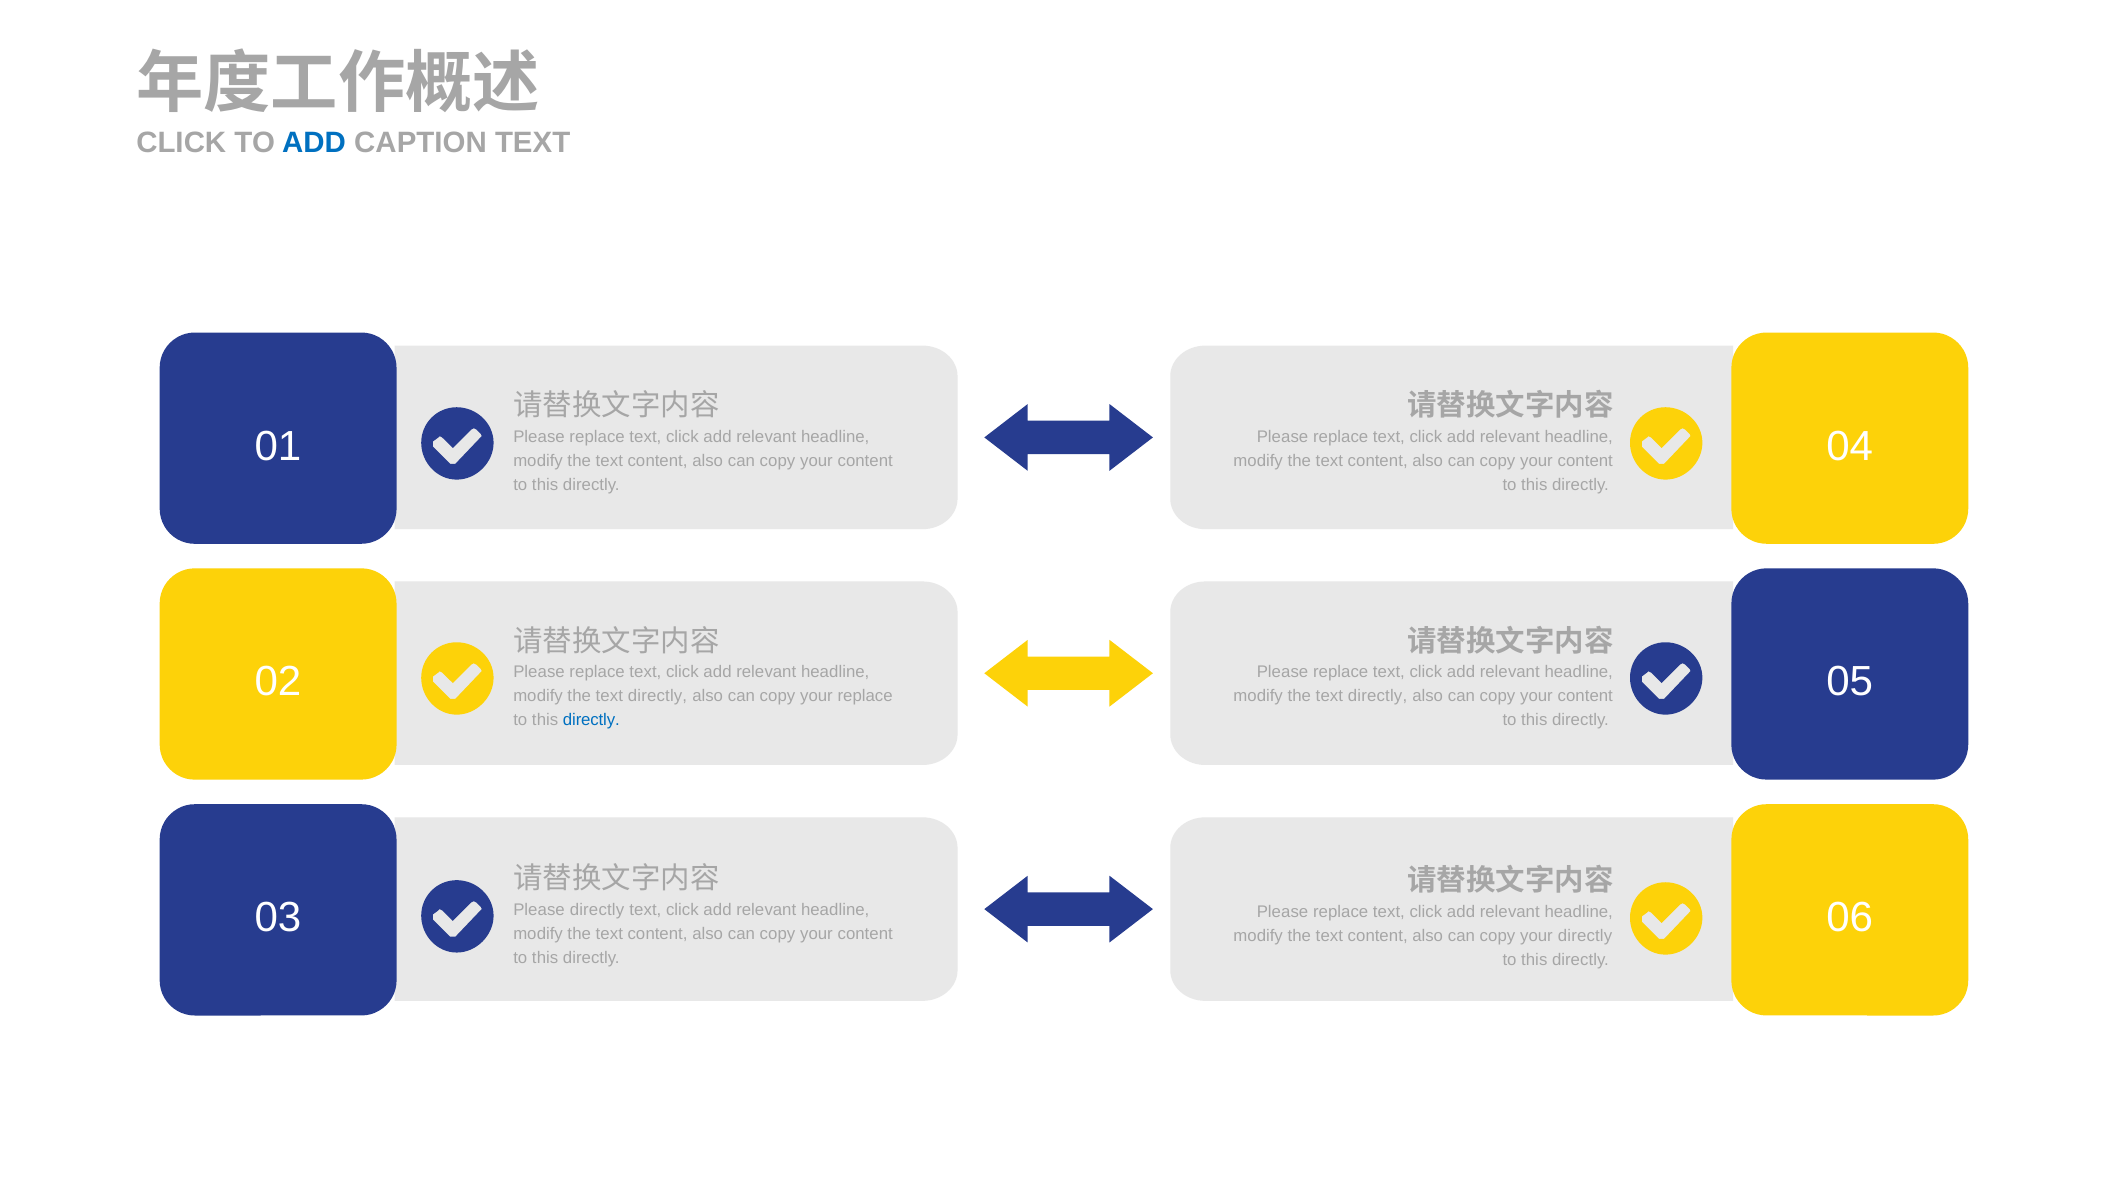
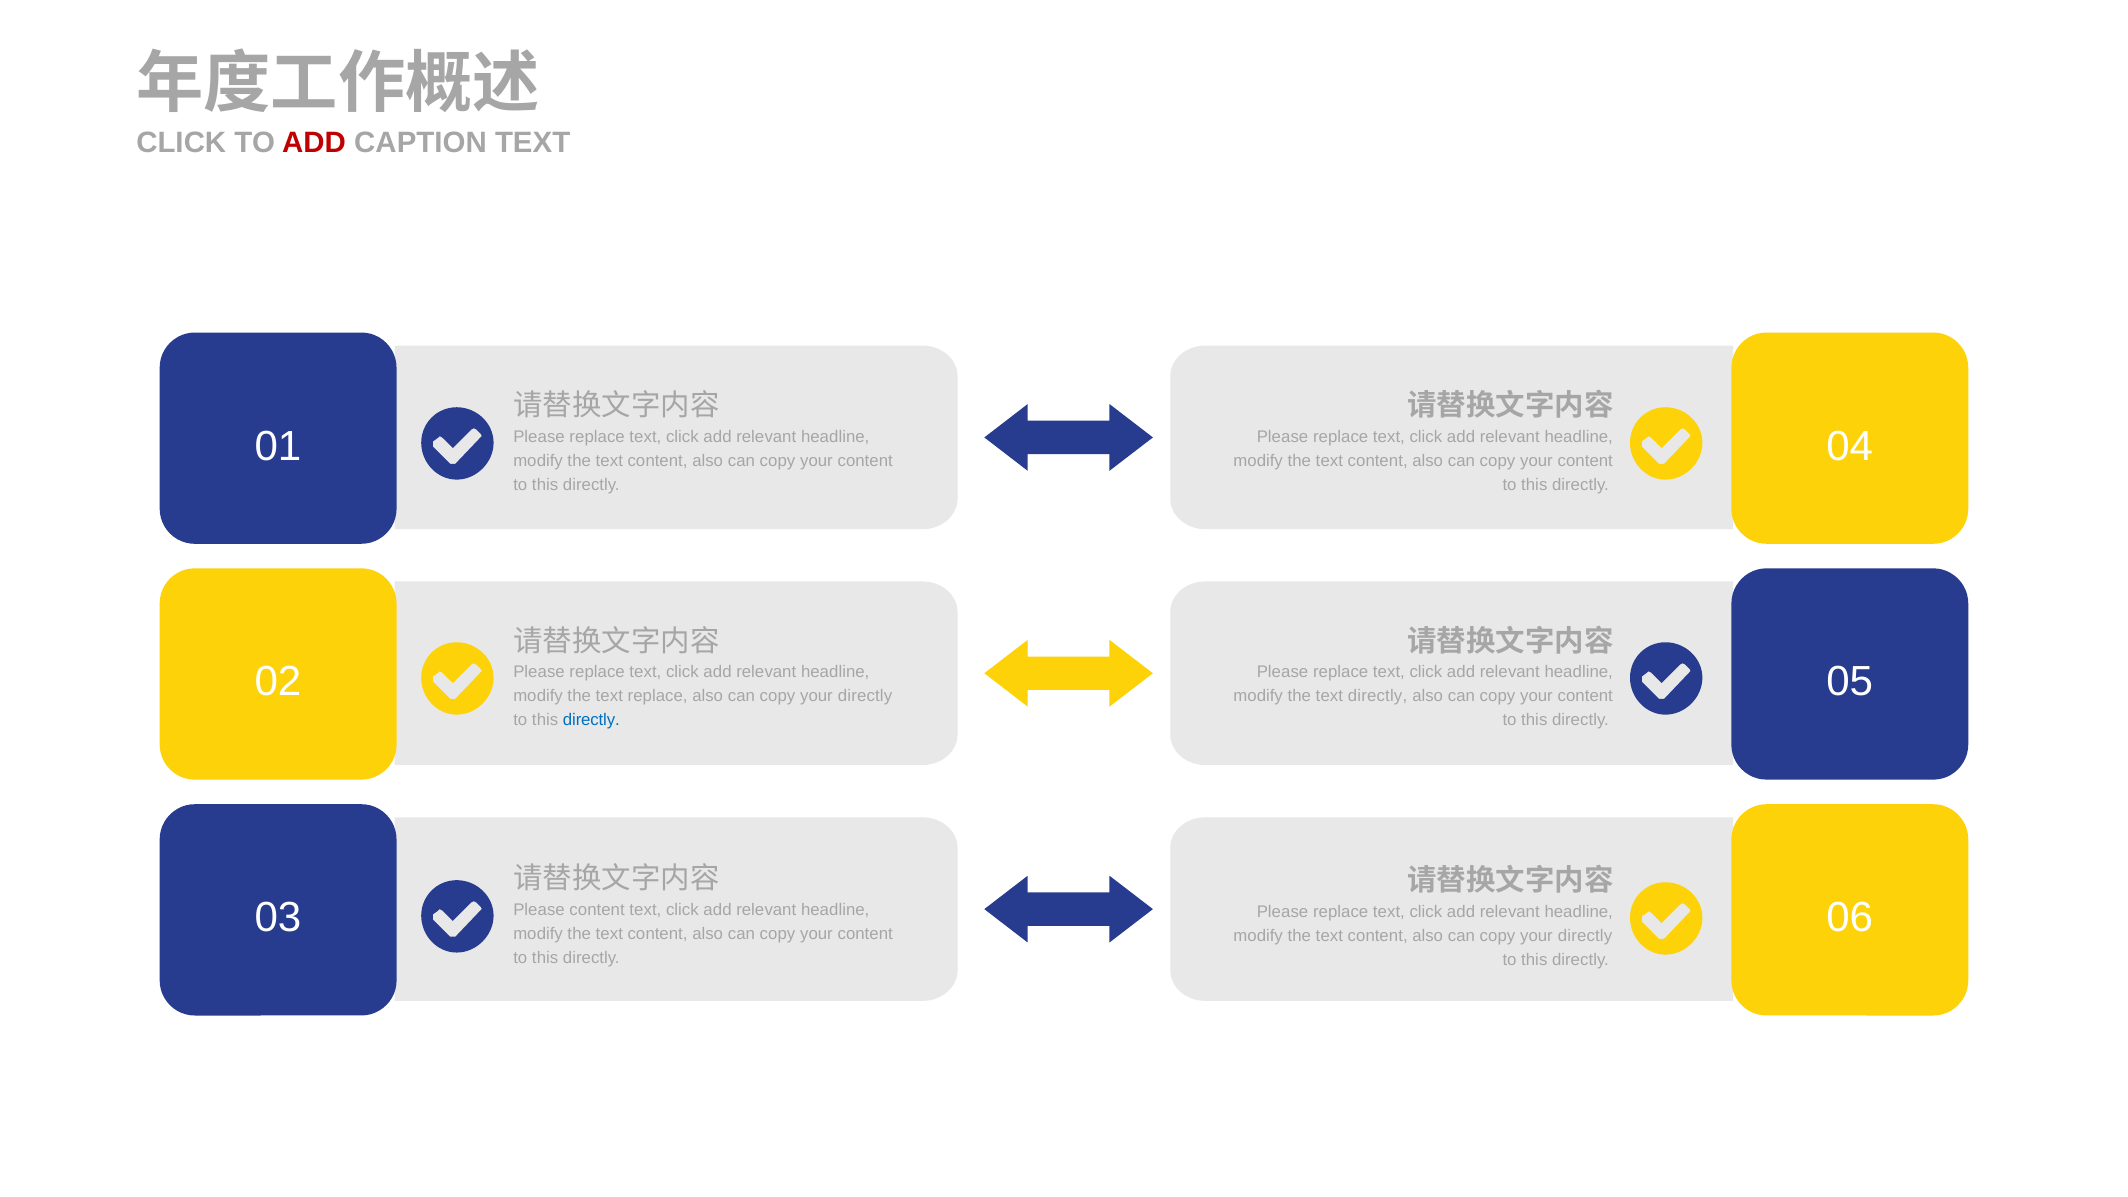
ADD at (314, 143) colour: blue -> red
directly at (658, 696): directly -> replace
replace at (865, 696): replace -> directly
Please directly: directly -> content
